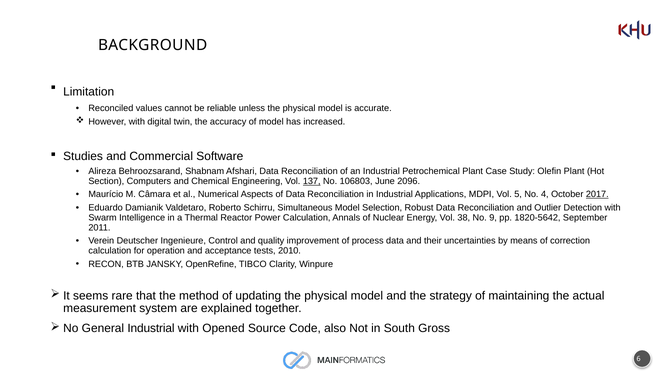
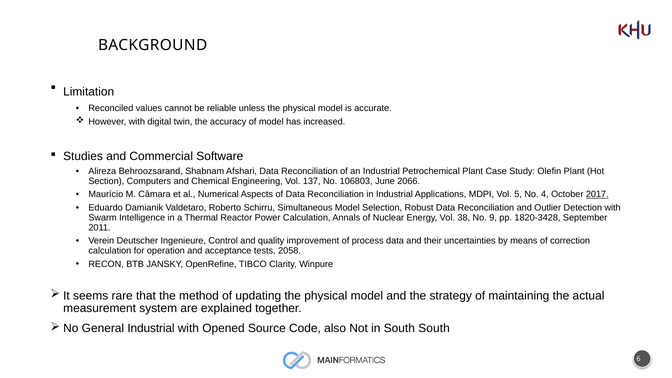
137 underline: present -> none
2096: 2096 -> 2066
1820-5642: 1820-5642 -> 1820-3428
2010: 2010 -> 2058
South Gross: Gross -> South
